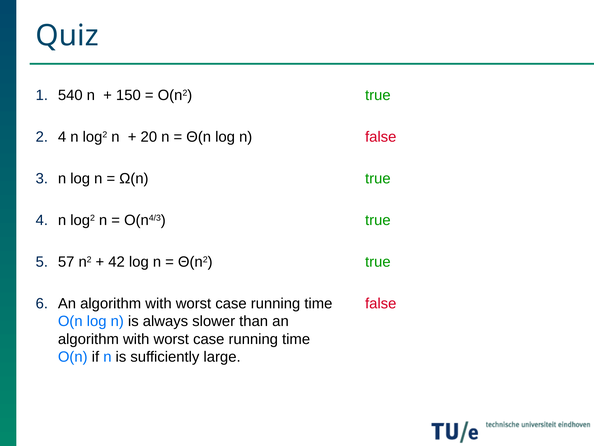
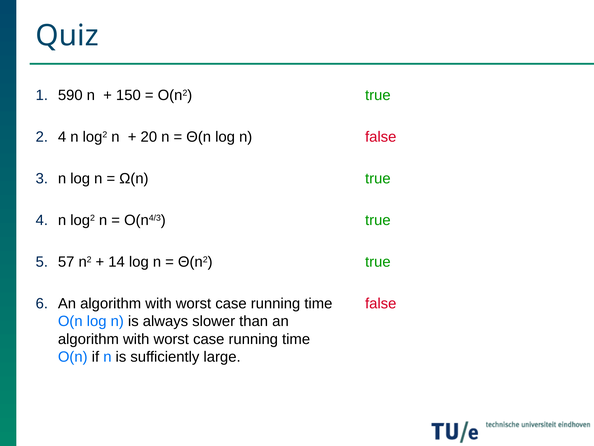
540: 540 -> 590
42: 42 -> 14
